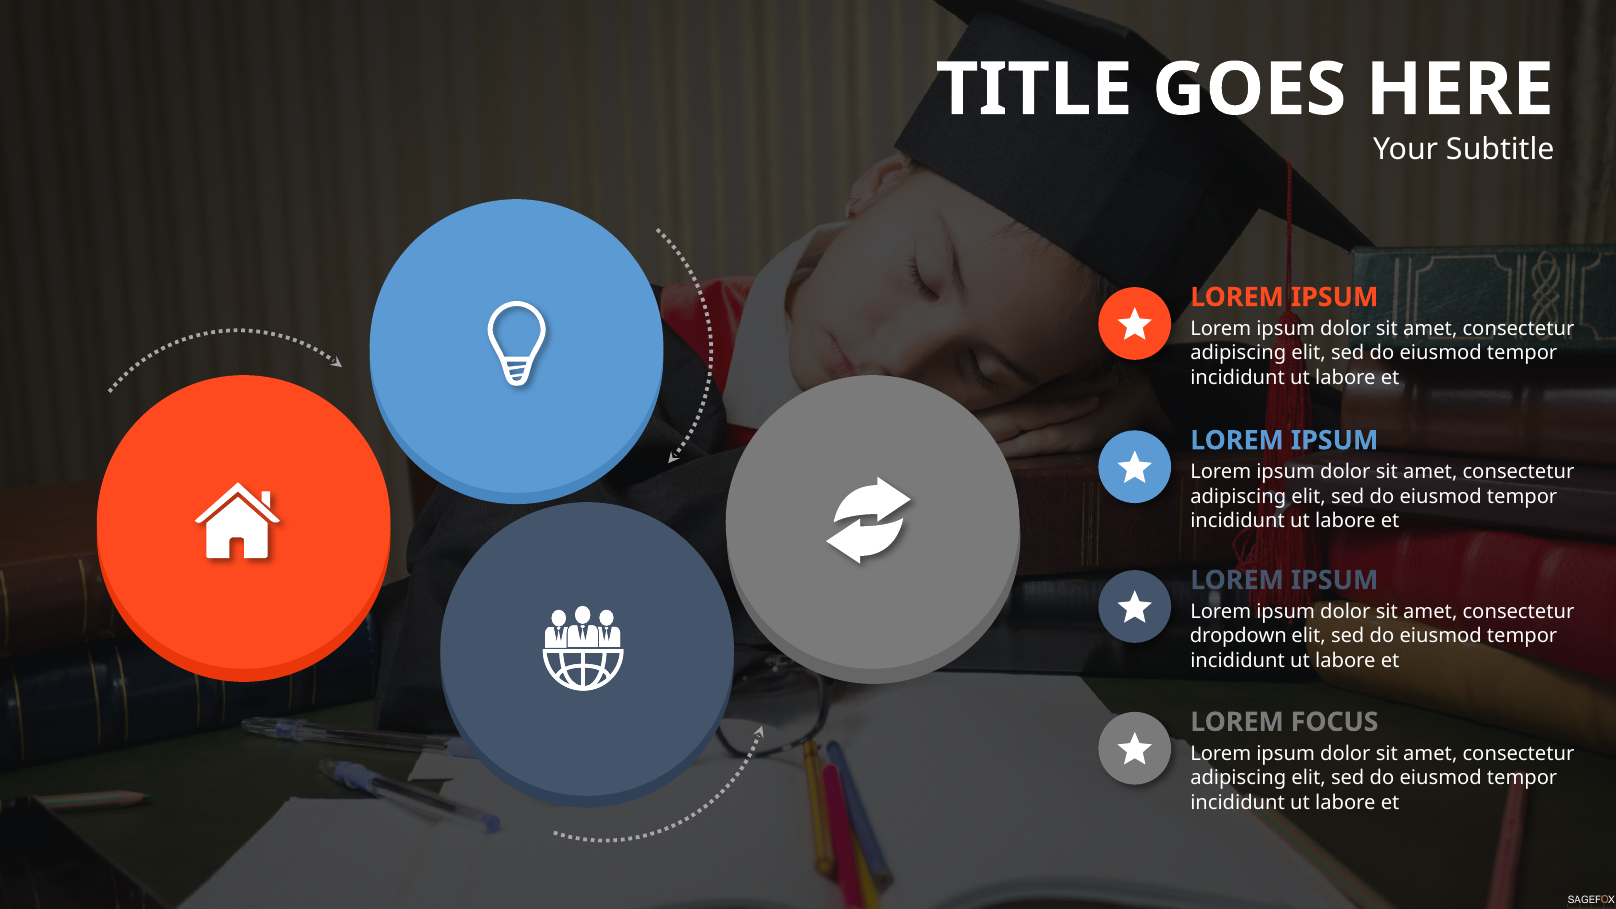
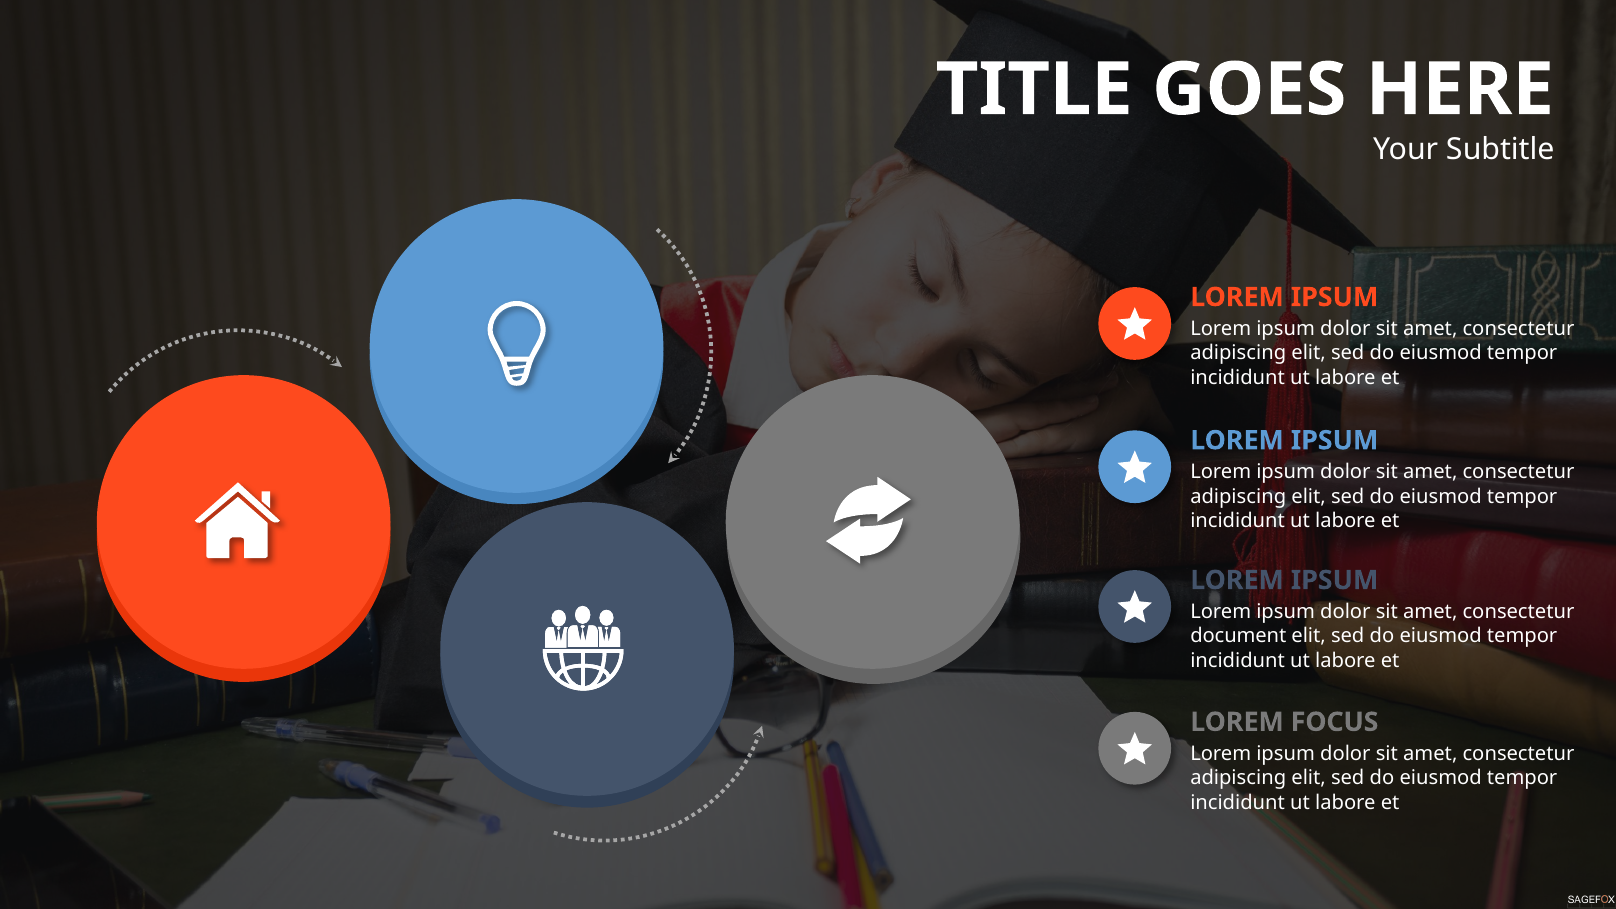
dropdown: dropdown -> document
